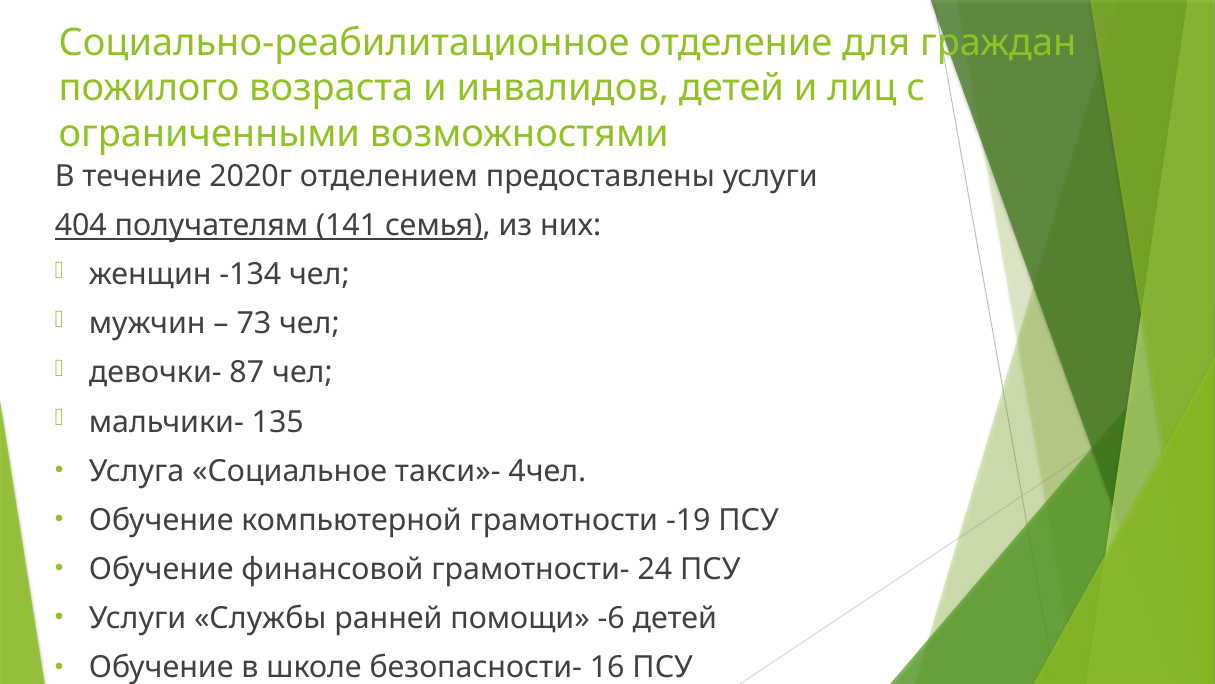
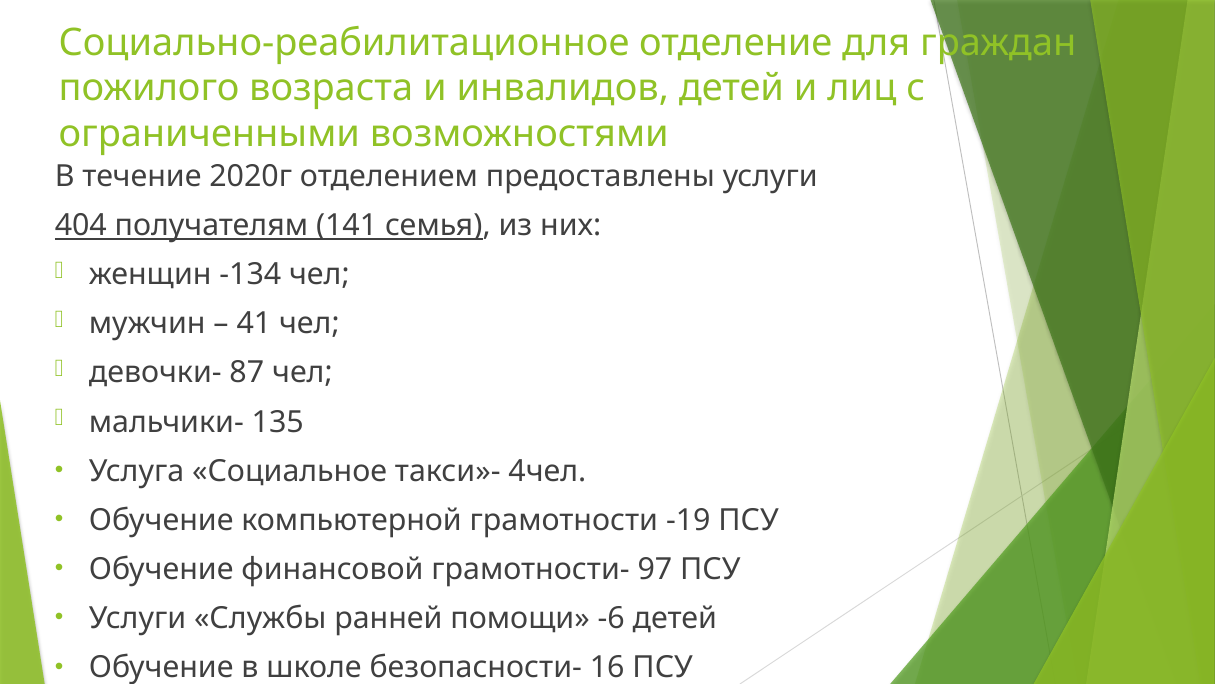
73: 73 -> 41
24: 24 -> 97
